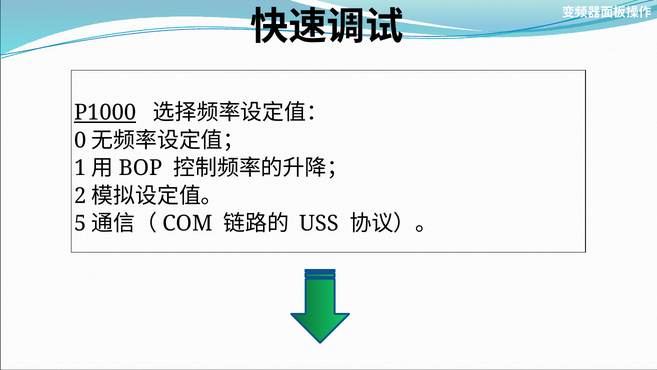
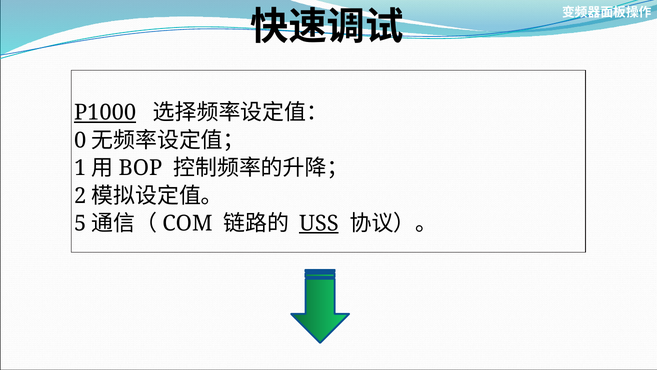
USS underline: none -> present
